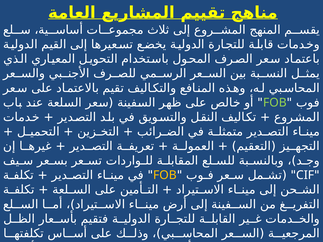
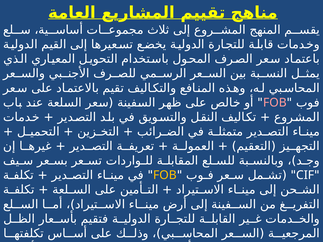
FOB at (275, 103) colour: light green -> pink
